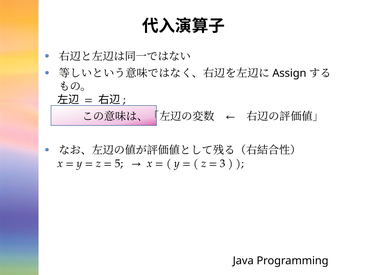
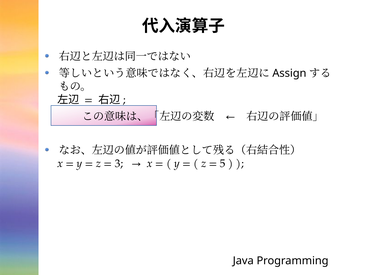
5: 5 -> 3
3: 3 -> 5
